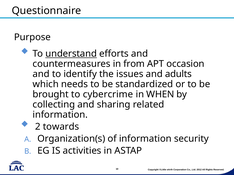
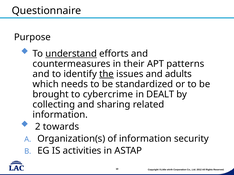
from: from -> their
occasion: occasion -> patterns
the underline: none -> present
WHEN: WHEN -> DEALT
